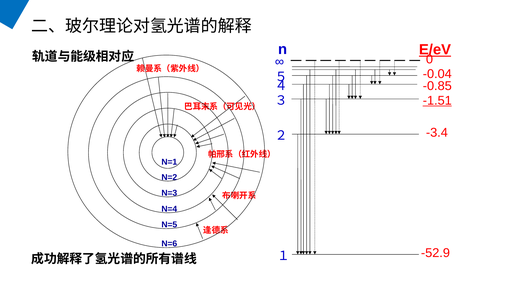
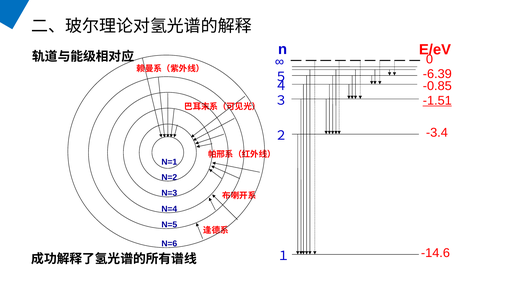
E/eV underline: present -> none
-0.04: -0.04 -> -6.39
-52.9: -52.9 -> -14.6
